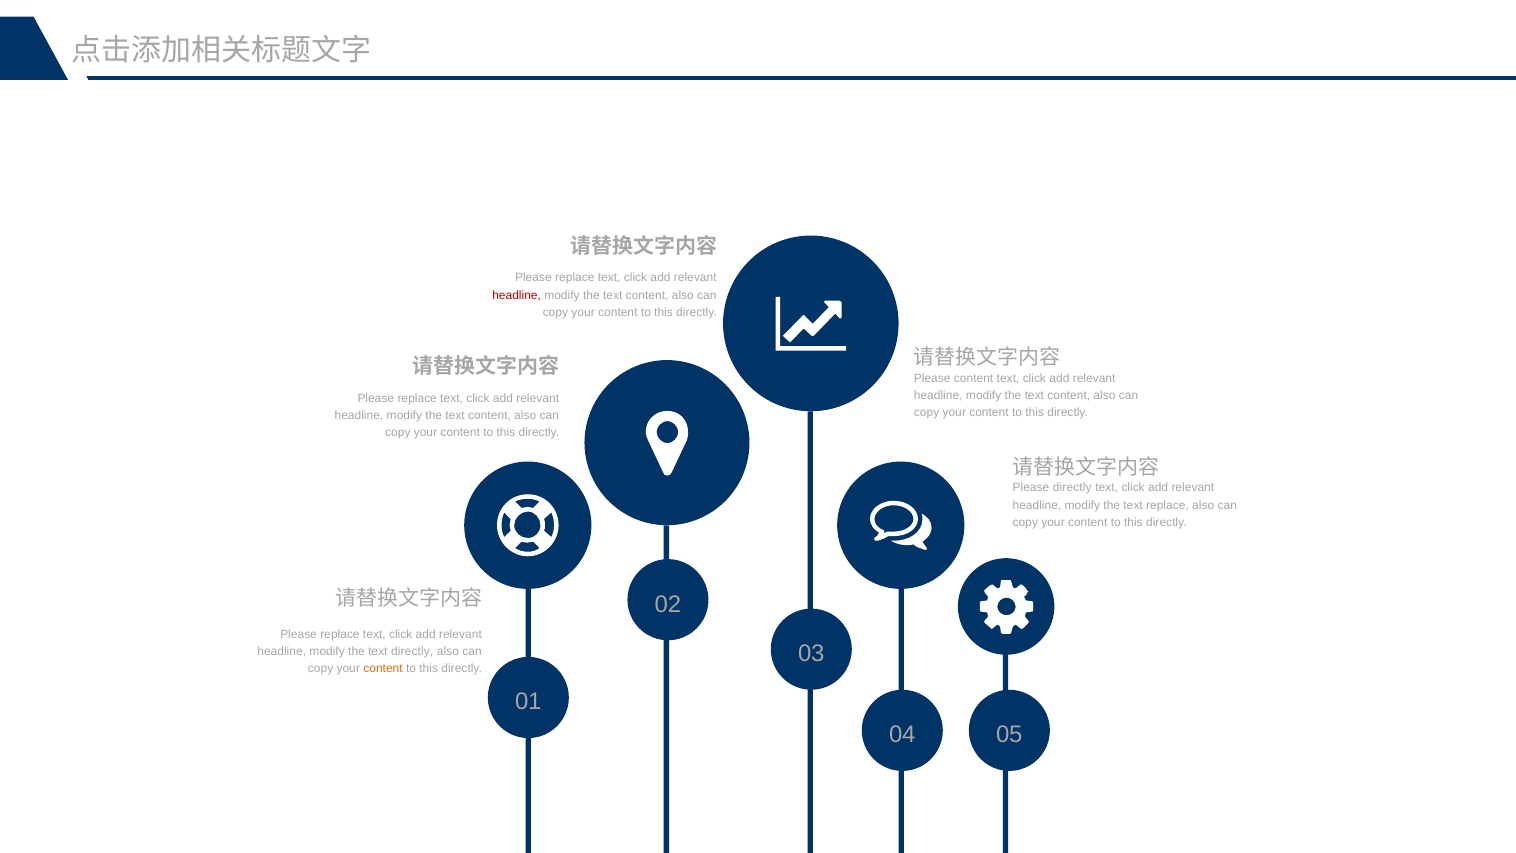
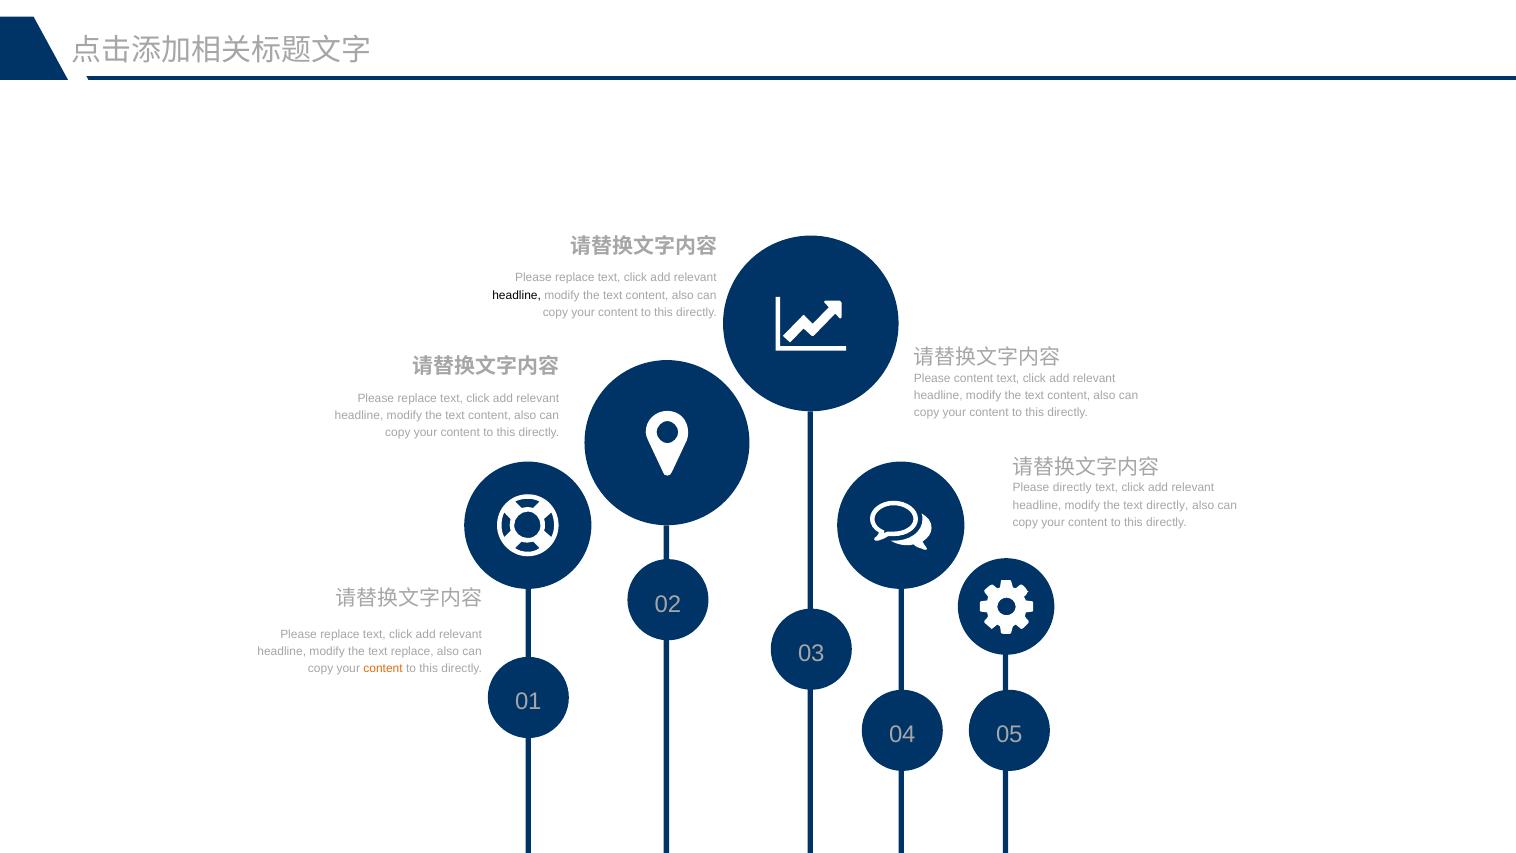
headline at (517, 295) colour: red -> black
text replace: replace -> directly
text directly: directly -> replace
